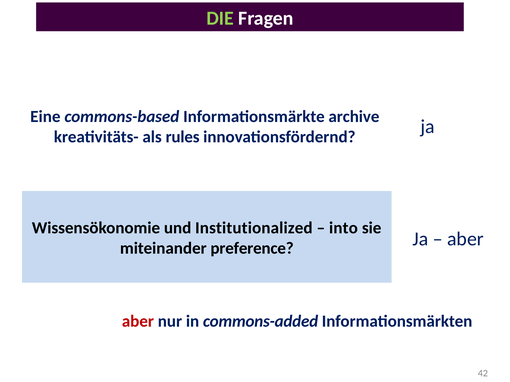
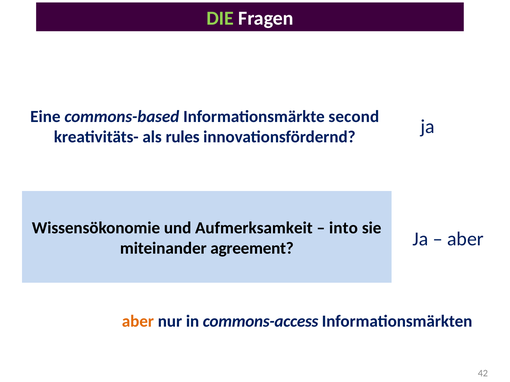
archive: archive -> second
Institutionalized: Institutionalized -> Aufmerksamkeit
preference: preference -> agreement
aber at (138, 322) colour: red -> orange
commons-added: commons-added -> commons-access
